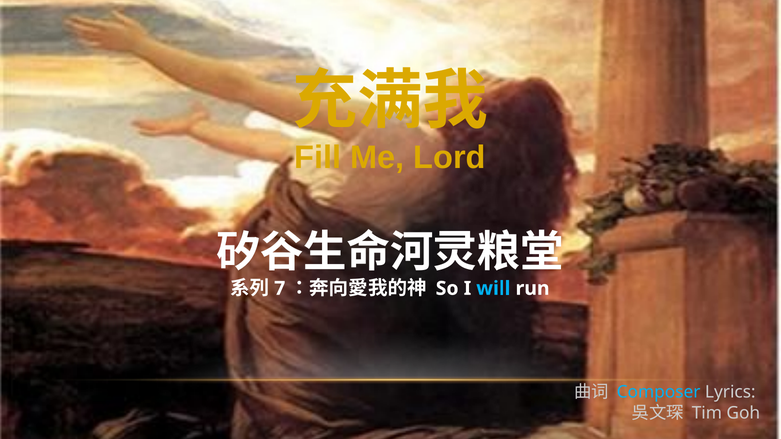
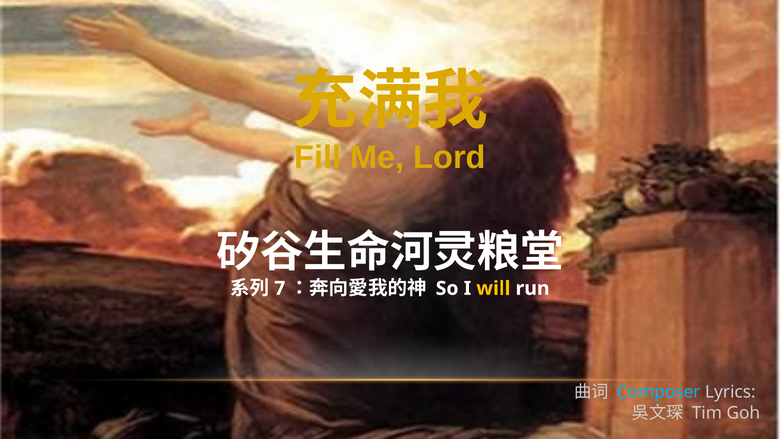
will colour: light blue -> yellow
